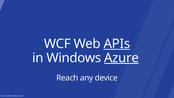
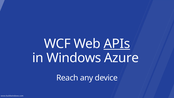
Azure underline: present -> none
